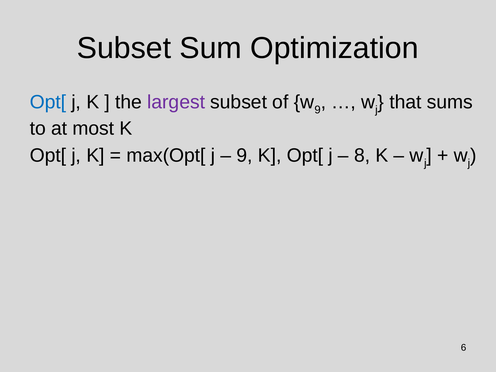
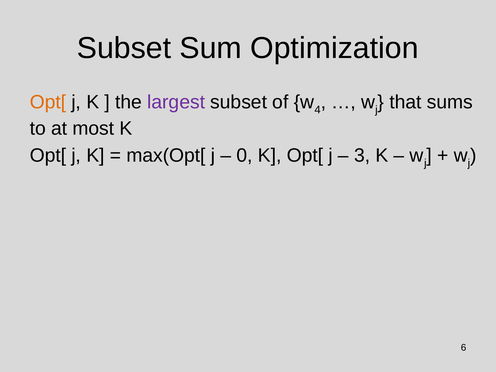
Opt[ at (48, 102) colour: blue -> orange
9 at (318, 110): 9 -> 4
9 at (245, 156): 9 -> 0
8: 8 -> 3
